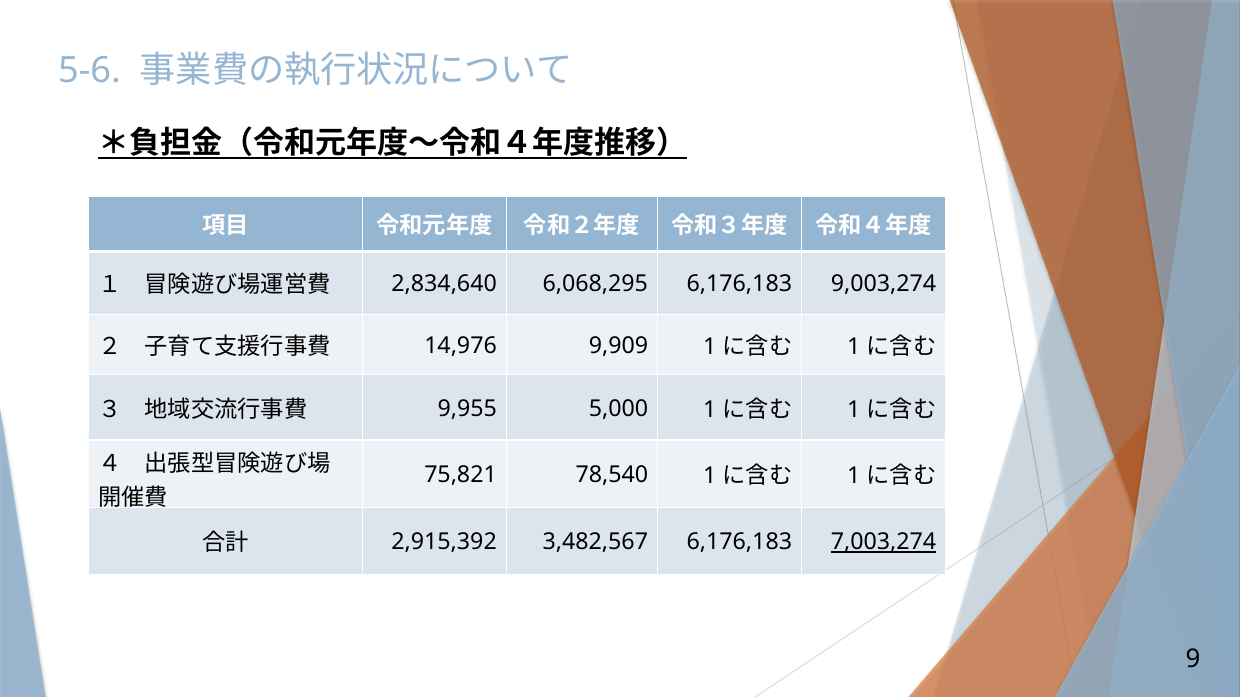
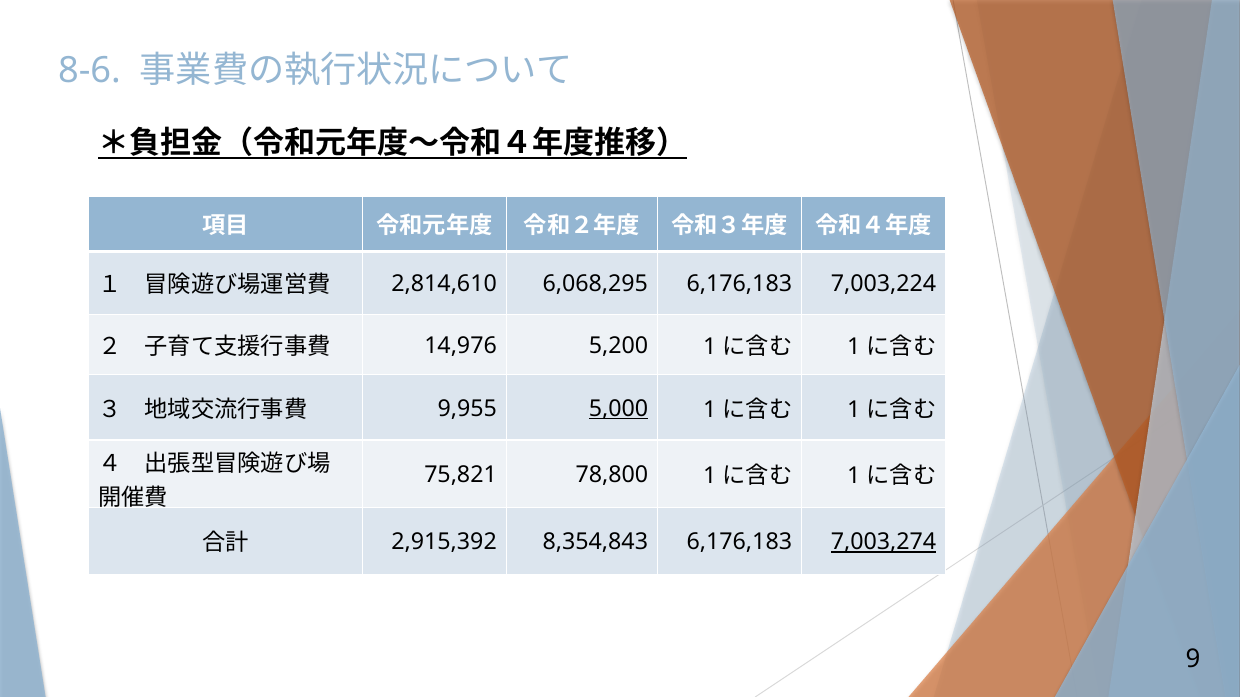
5-6: 5-6 -> 8-6
2,834,640: 2,834,640 -> 2,814,610
9,003,274: 9,003,274 -> 7,003,224
9,909: 9,909 -> 5,200
5,000 underline: none -> present
78,540: 78,540 -> 78,800
3,482,567: 3,482,567 -> 8,354,843
